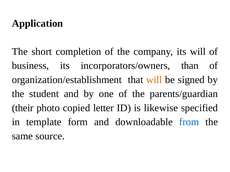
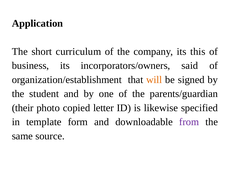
completion: completion -> curriculum
its will: will -> this
than: than -> said
from colour: blue -> purple
